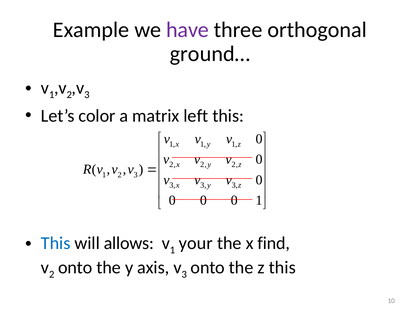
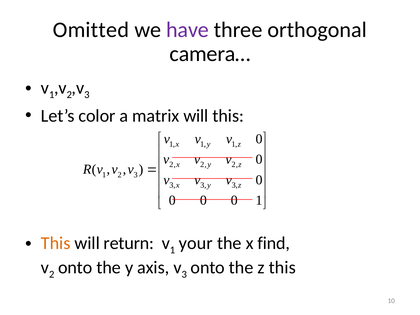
Example: Example -> Omitted
ground…: ground… -> camera…
matrix left: left -> will
This at (56, 243) colour: blue -> orange
allows: allows -> return
